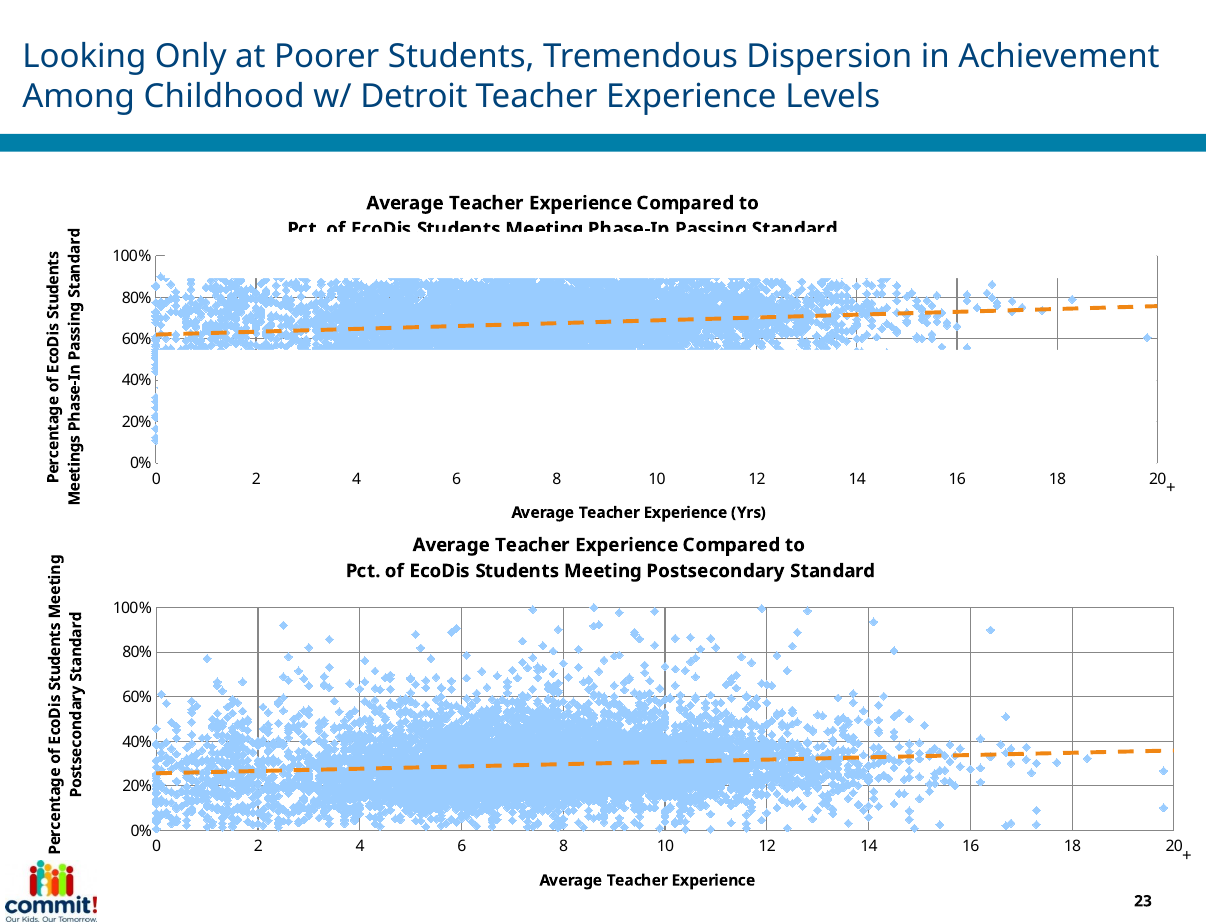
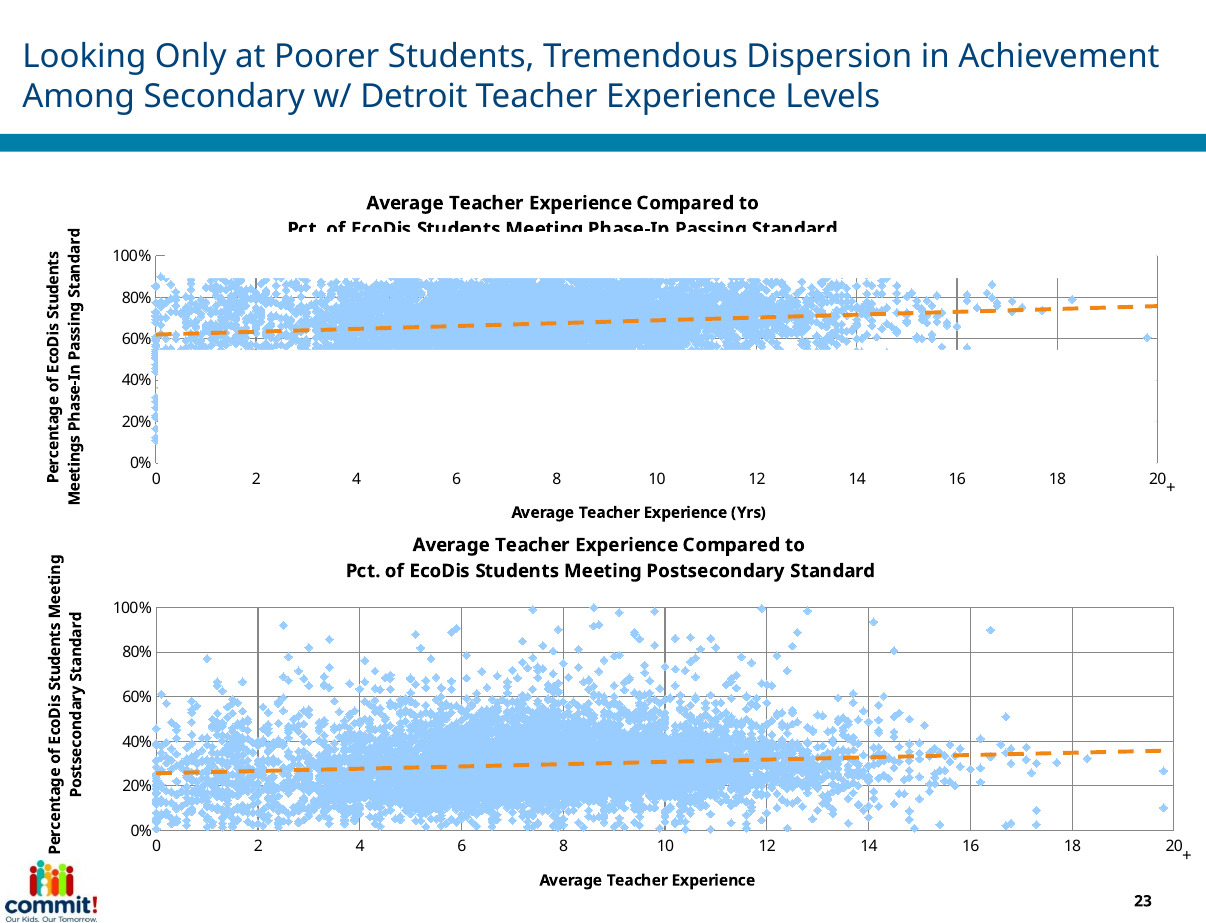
Childhood: Childhood -> Secondary
